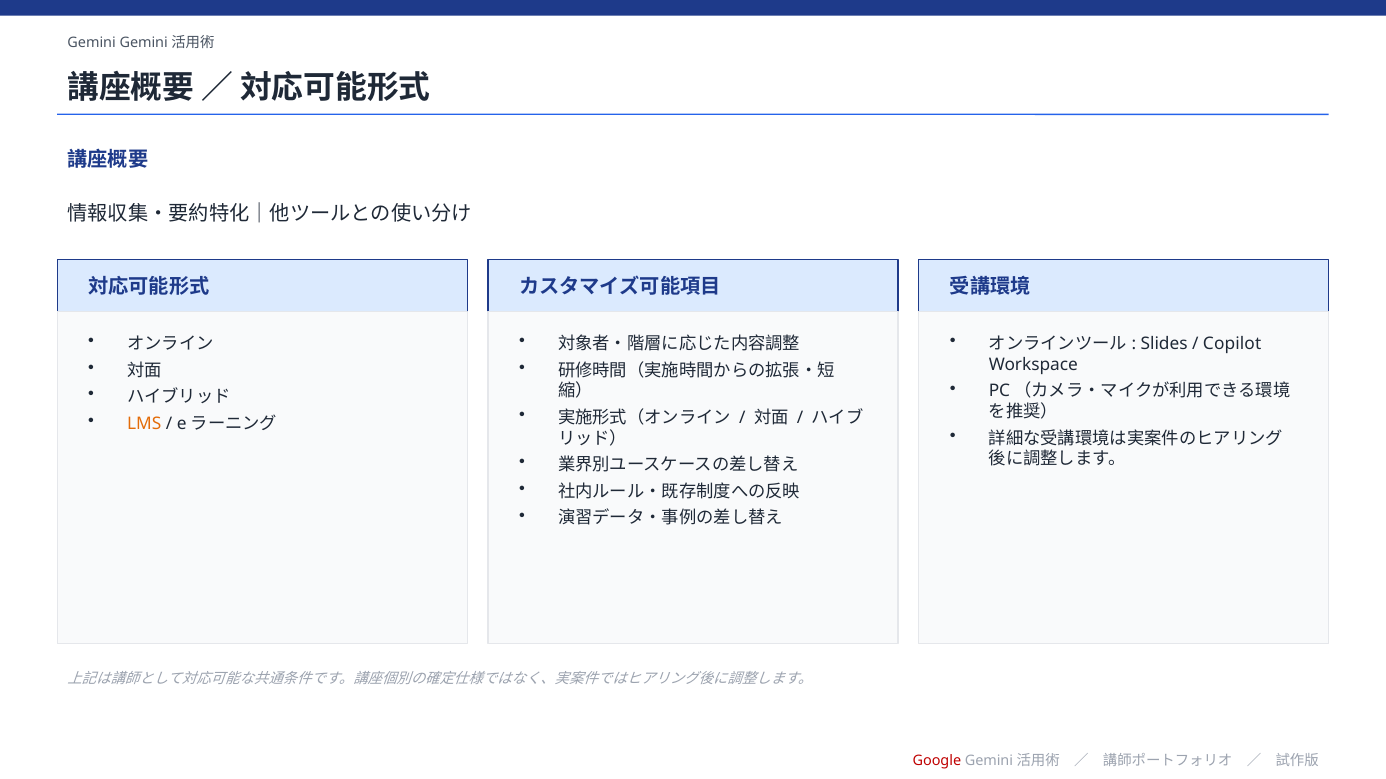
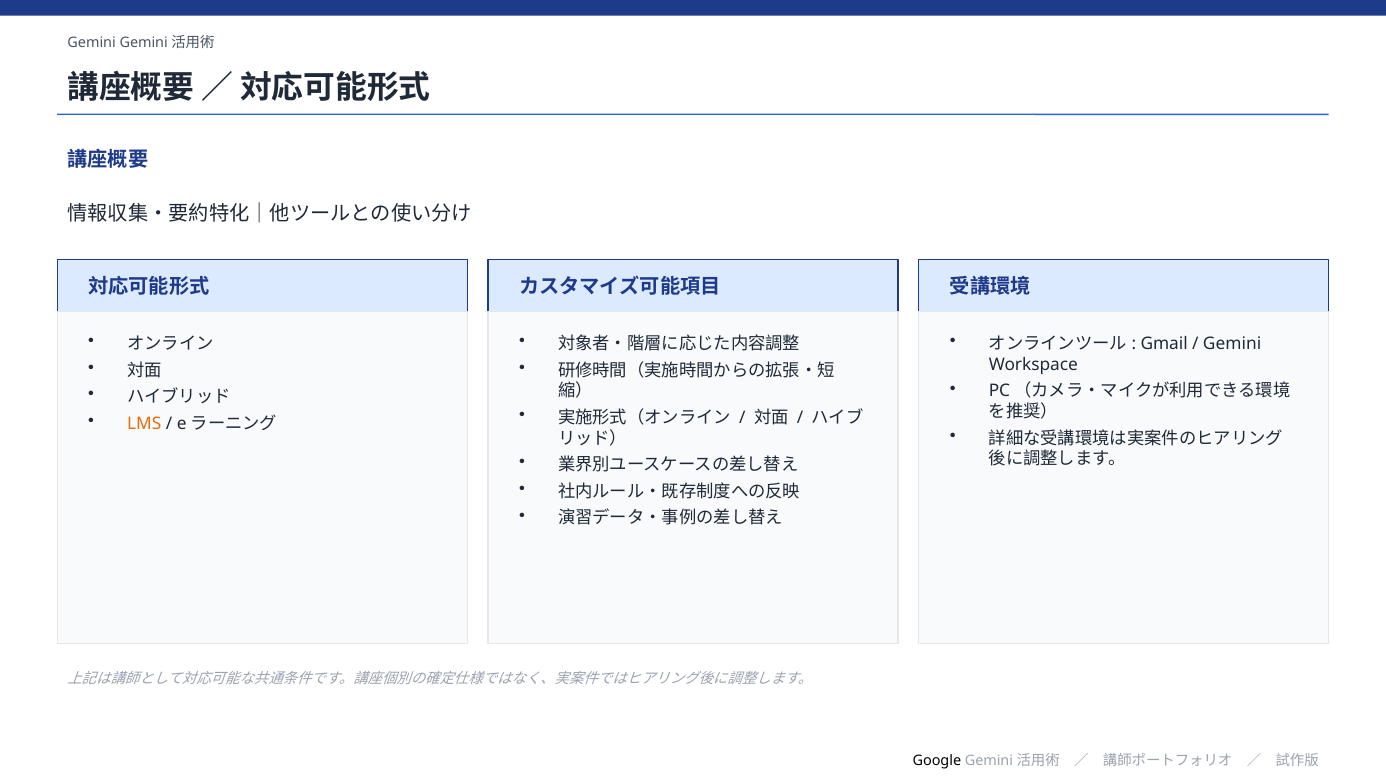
Slides: Slides -> Gmail
Copilot at (1232, 344): Copilot -> Gemini
Google colour: red -> black
